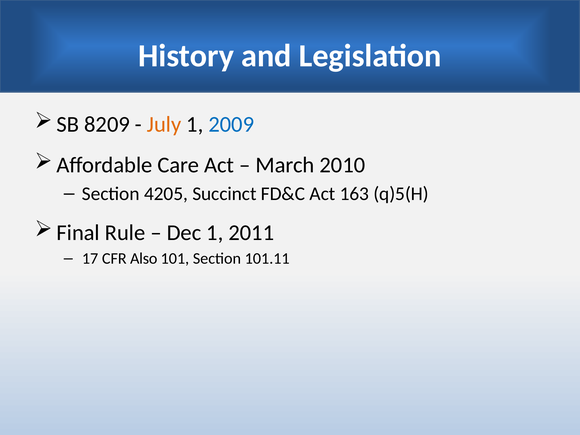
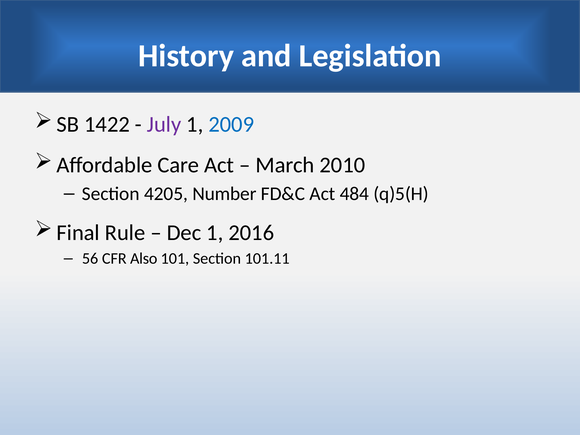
8209: 8209 -> 1422
July colour: orange -> purple
Succinct: Succinct -> Number
163: 163 -> 484
2011: 2011 -> 2016
17: 17 -> 56
